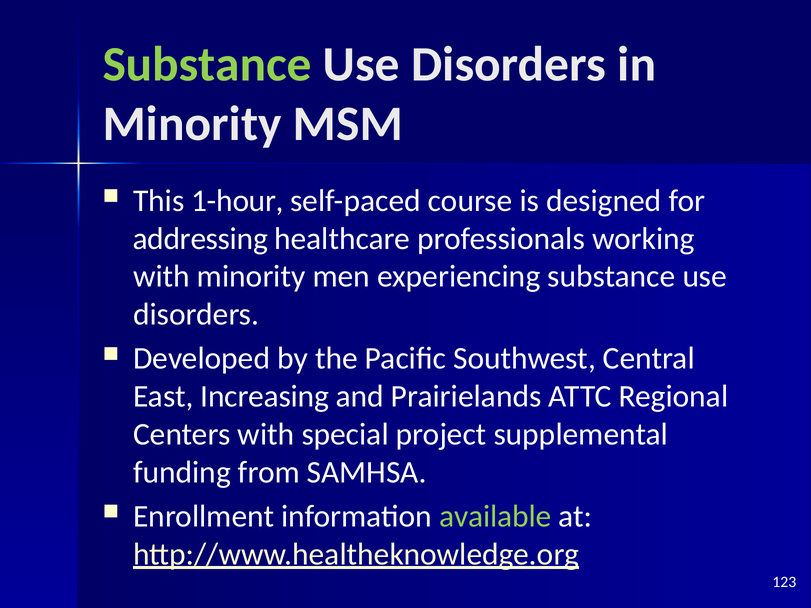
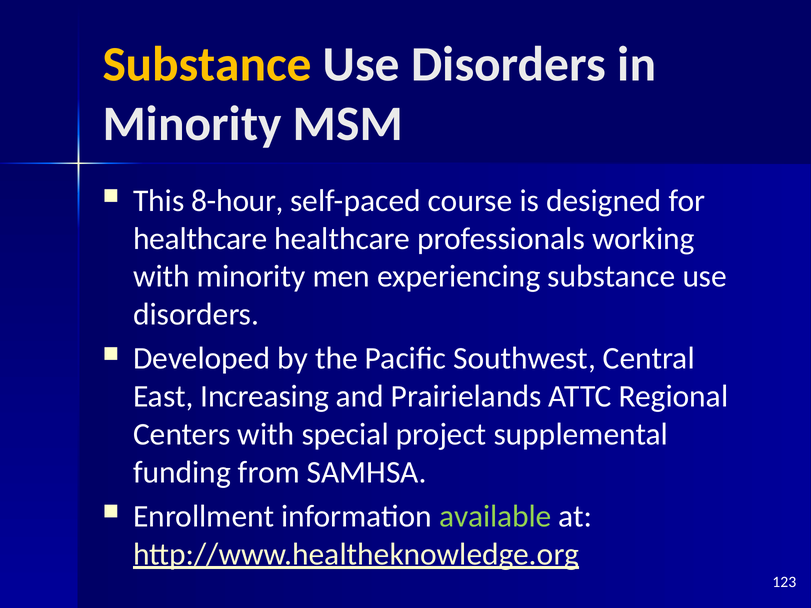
Substance at (207, 64) colour: light green -> yellow
1-hour: 1-hour -> 8-hour
addressing at (200, 239): addressing -> healthcare
